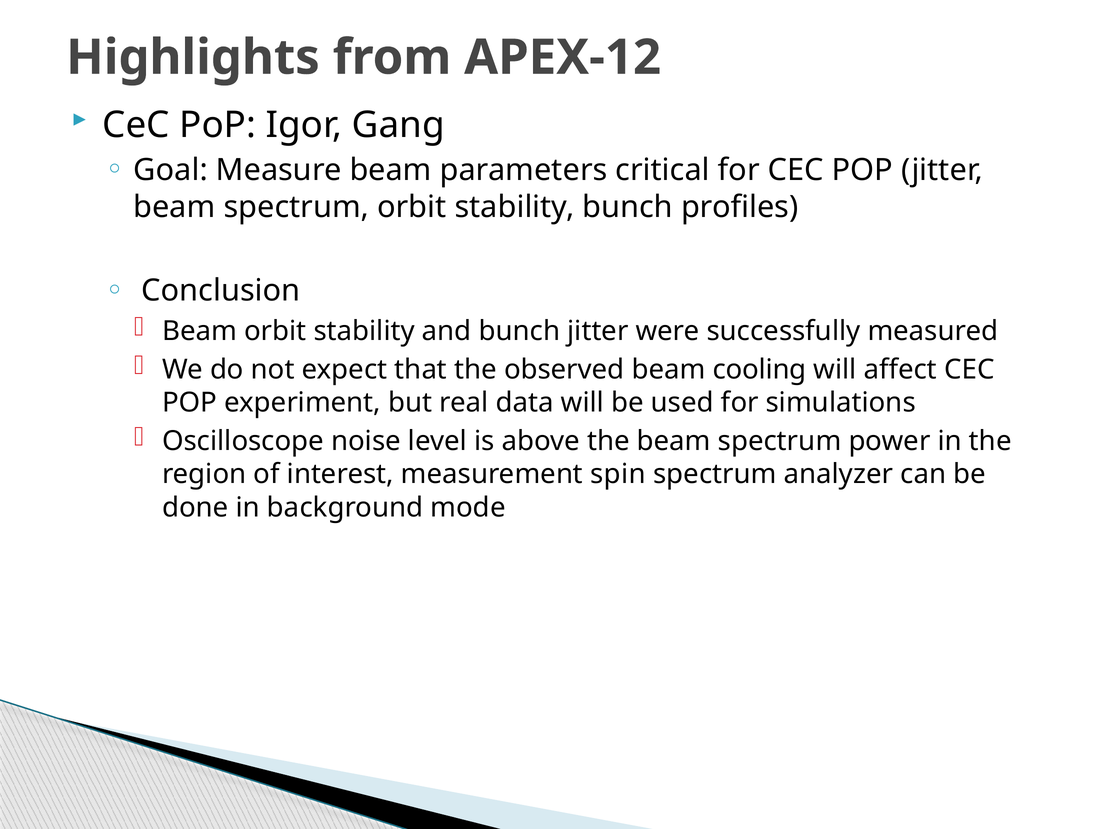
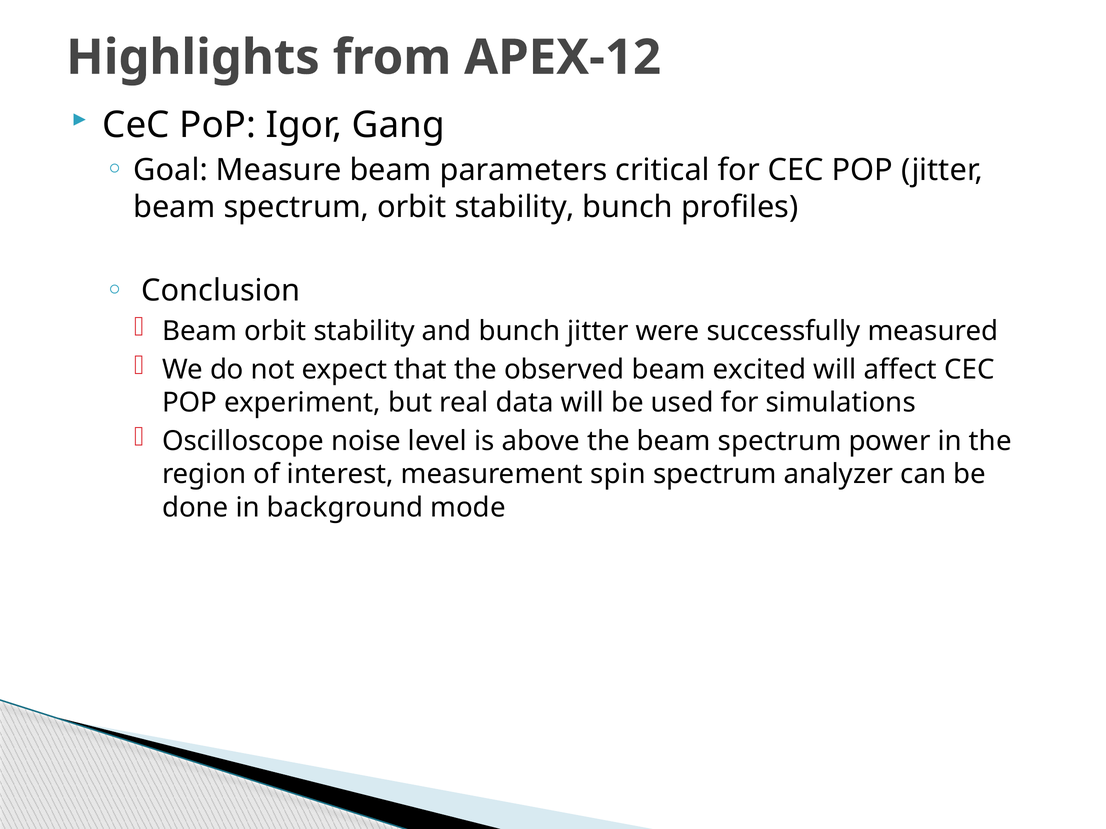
cooling: cooling -> excited
